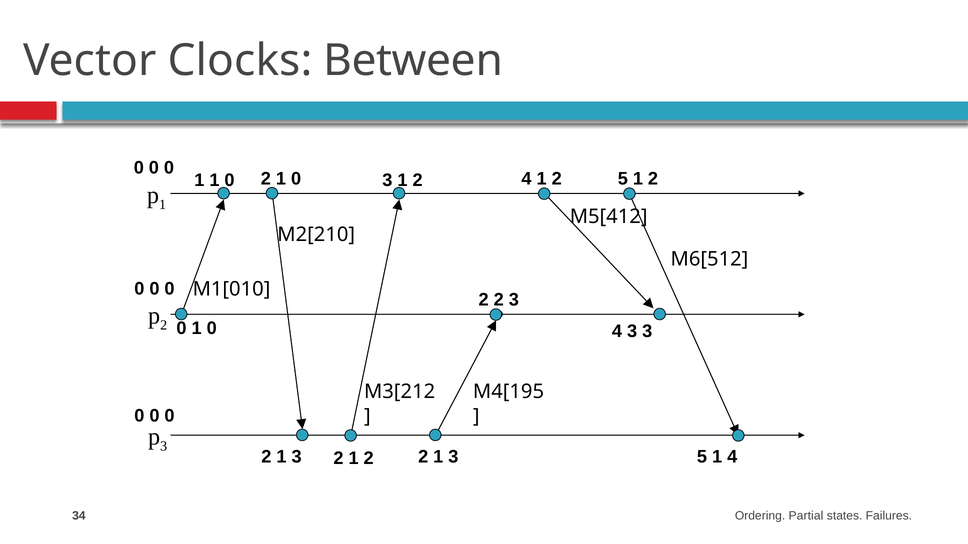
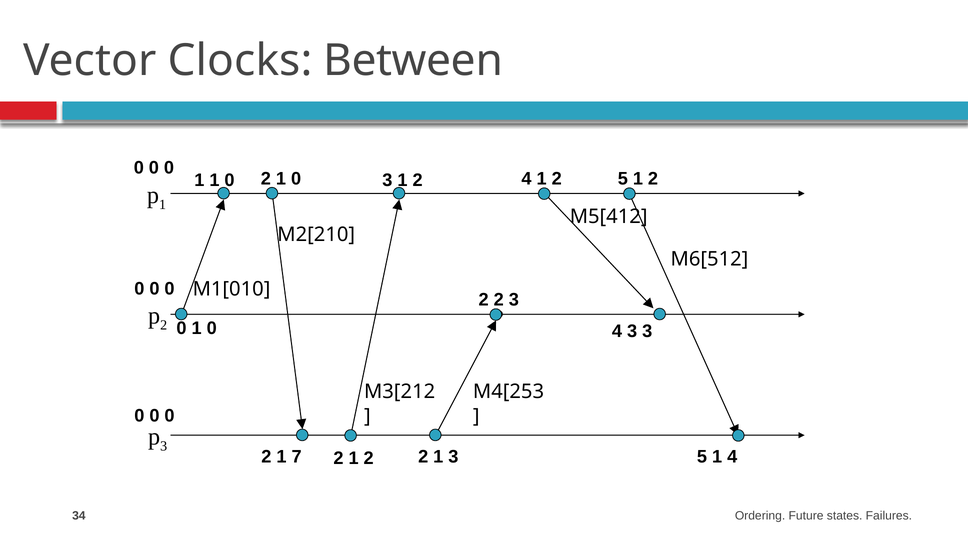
M4[195: M4[195 -> M4[253
3 at (297, 457): 3 -> 7
Partial: Partial -> Future
